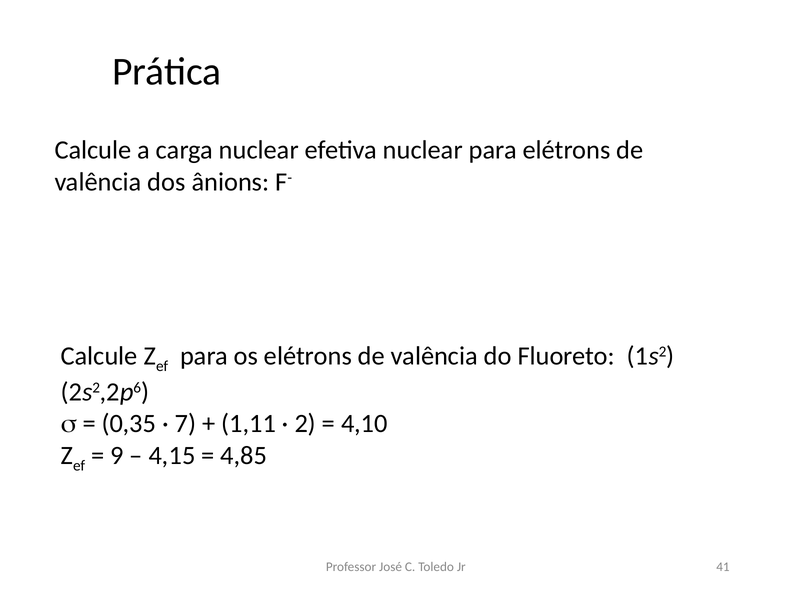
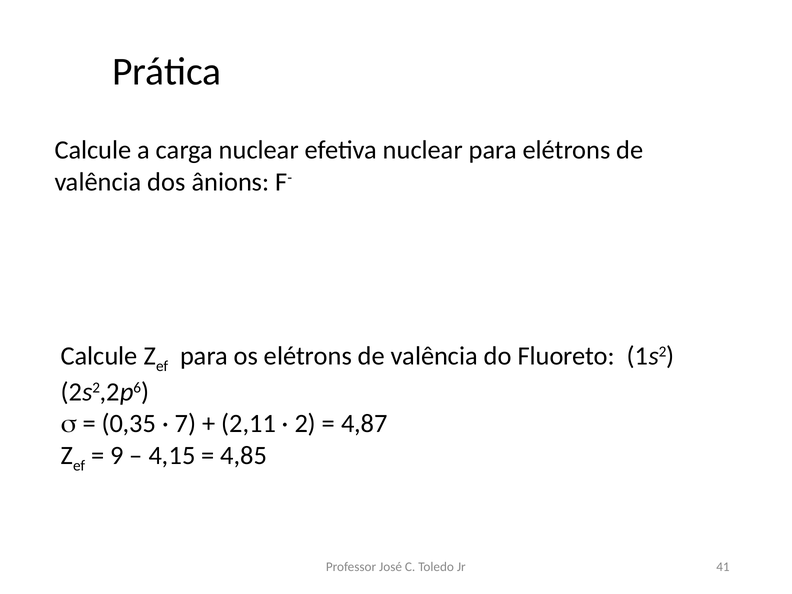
1,11: 1,11 -> 2,11
4,10: 4,10 -> 4,87
